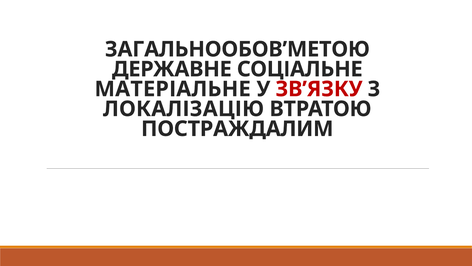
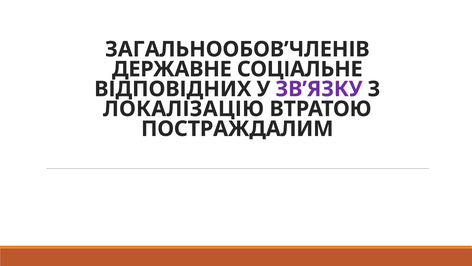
ЗАГАЛЬНООБОВ’МЕТОЮ: ЗАГАЛЬНООБОВ’МЕТОЮ -> ЗАГАЛЬНООБОВ’ЧЛЕНІВ
МАТЕРІАЛЬНЕ: МАТЕРІАЛЬНЕ -> ВІДПОВІДНИХ
ЗВ’ЯЗКУ colour: red -> purple
